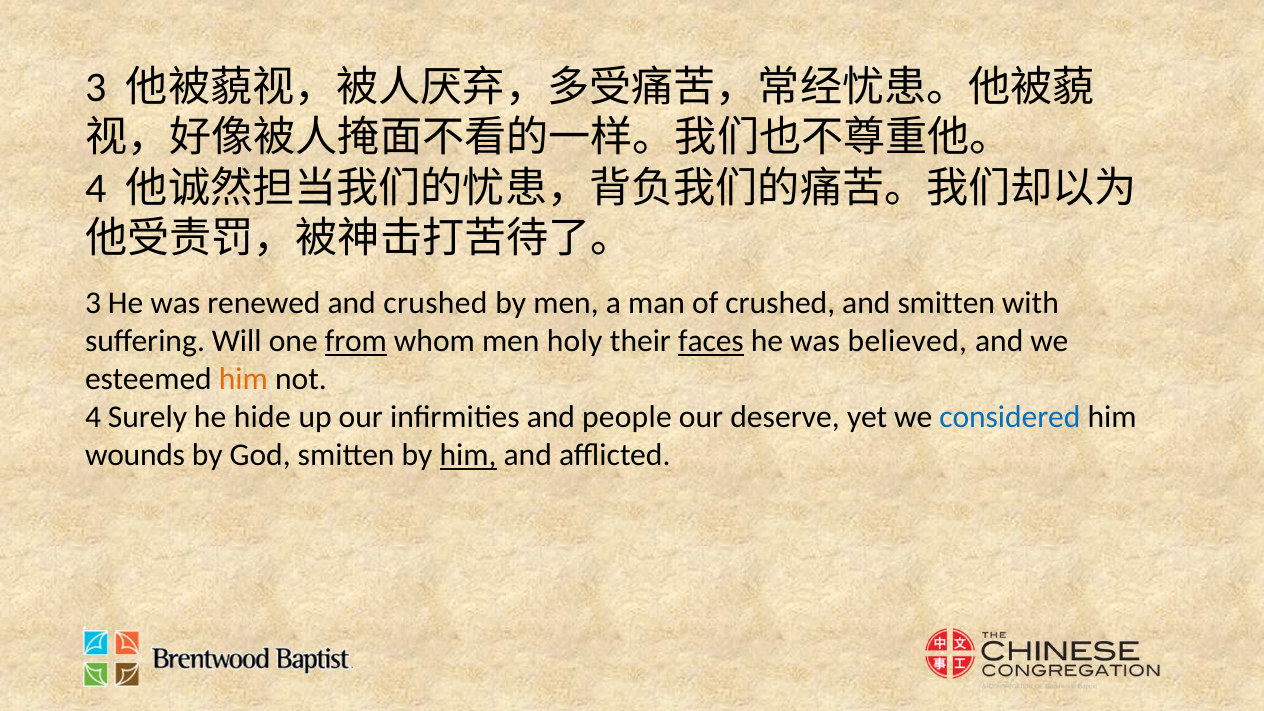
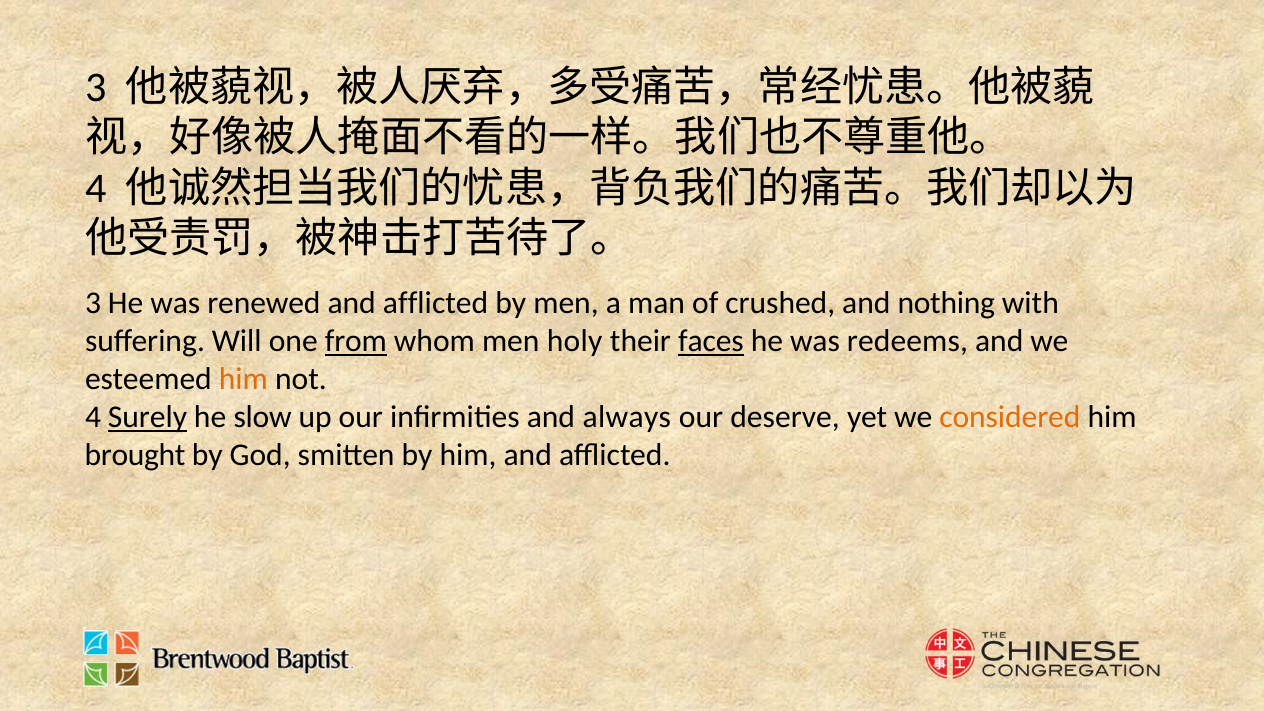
crushed at (435, 303): crushed -> afflicted
and smitten: smitten -> nothing
believed: believed -> redeems
Surely underline: none -> present
hide: hide -> slow
people: people -> always
considered colour: blue -> orange
wounds: wounds -> brought
him at (468, 455) underline: present -> none
